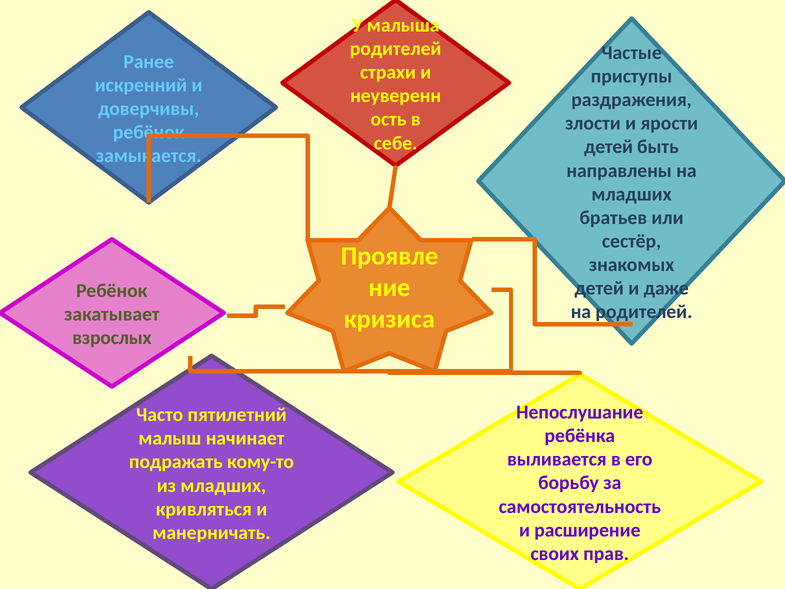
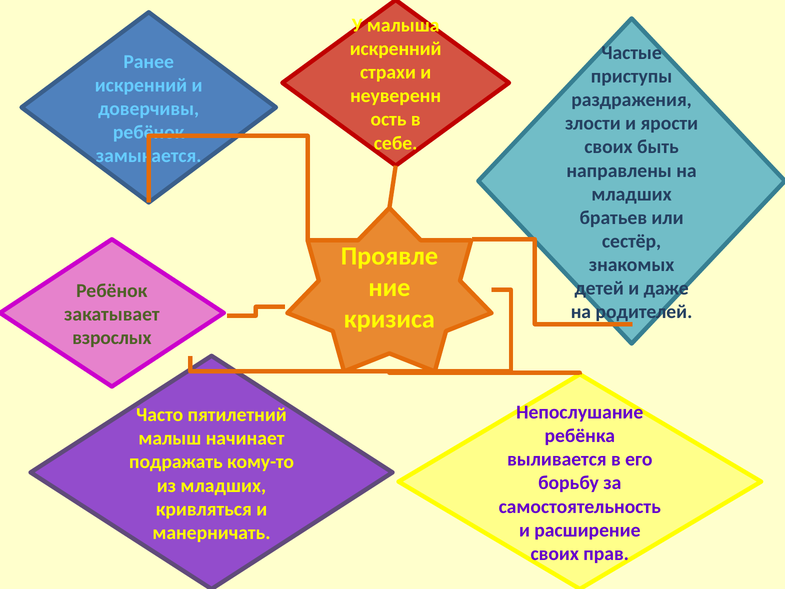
родителей at (396, 49): родителей -> искренний
детей at (609, 147): детей -> своих
